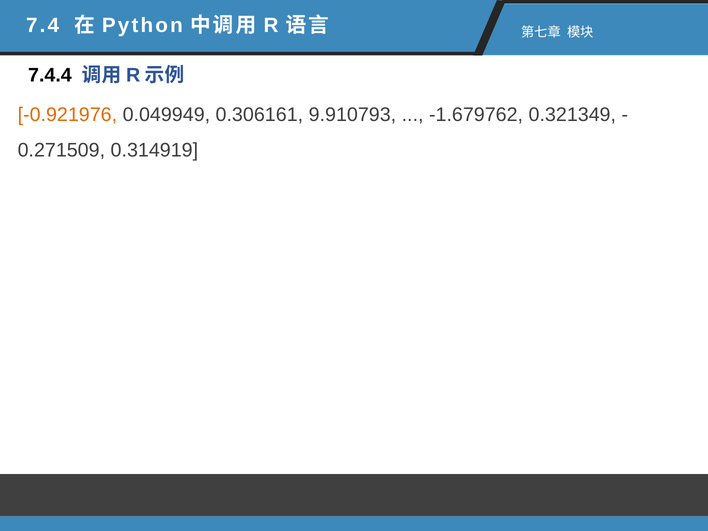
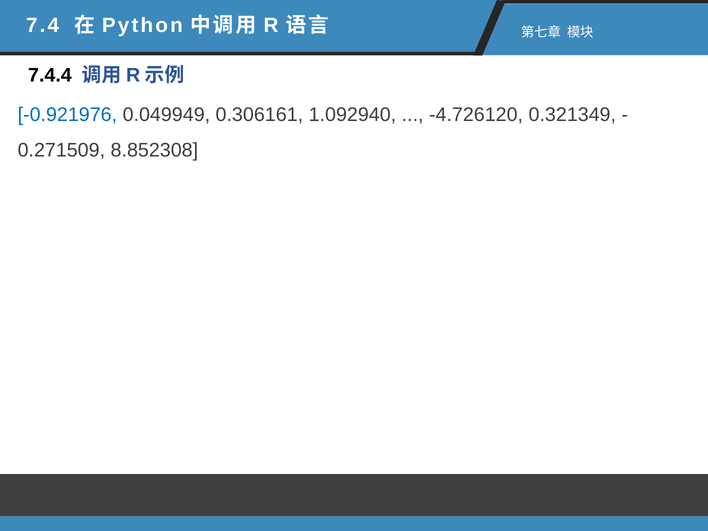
-0.921976 colour: orange -> blue
9.910793: 9.910793 -> 1.092940
-1.679762: -1.679762 -> -4.726120
0.314919: 0.314919 -> 8.852308
